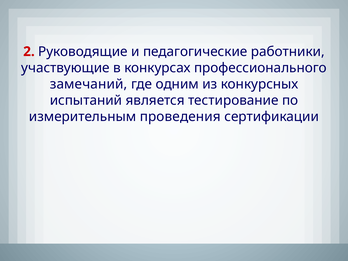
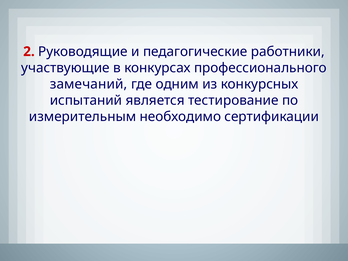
проведения: проведения -> необходимо
